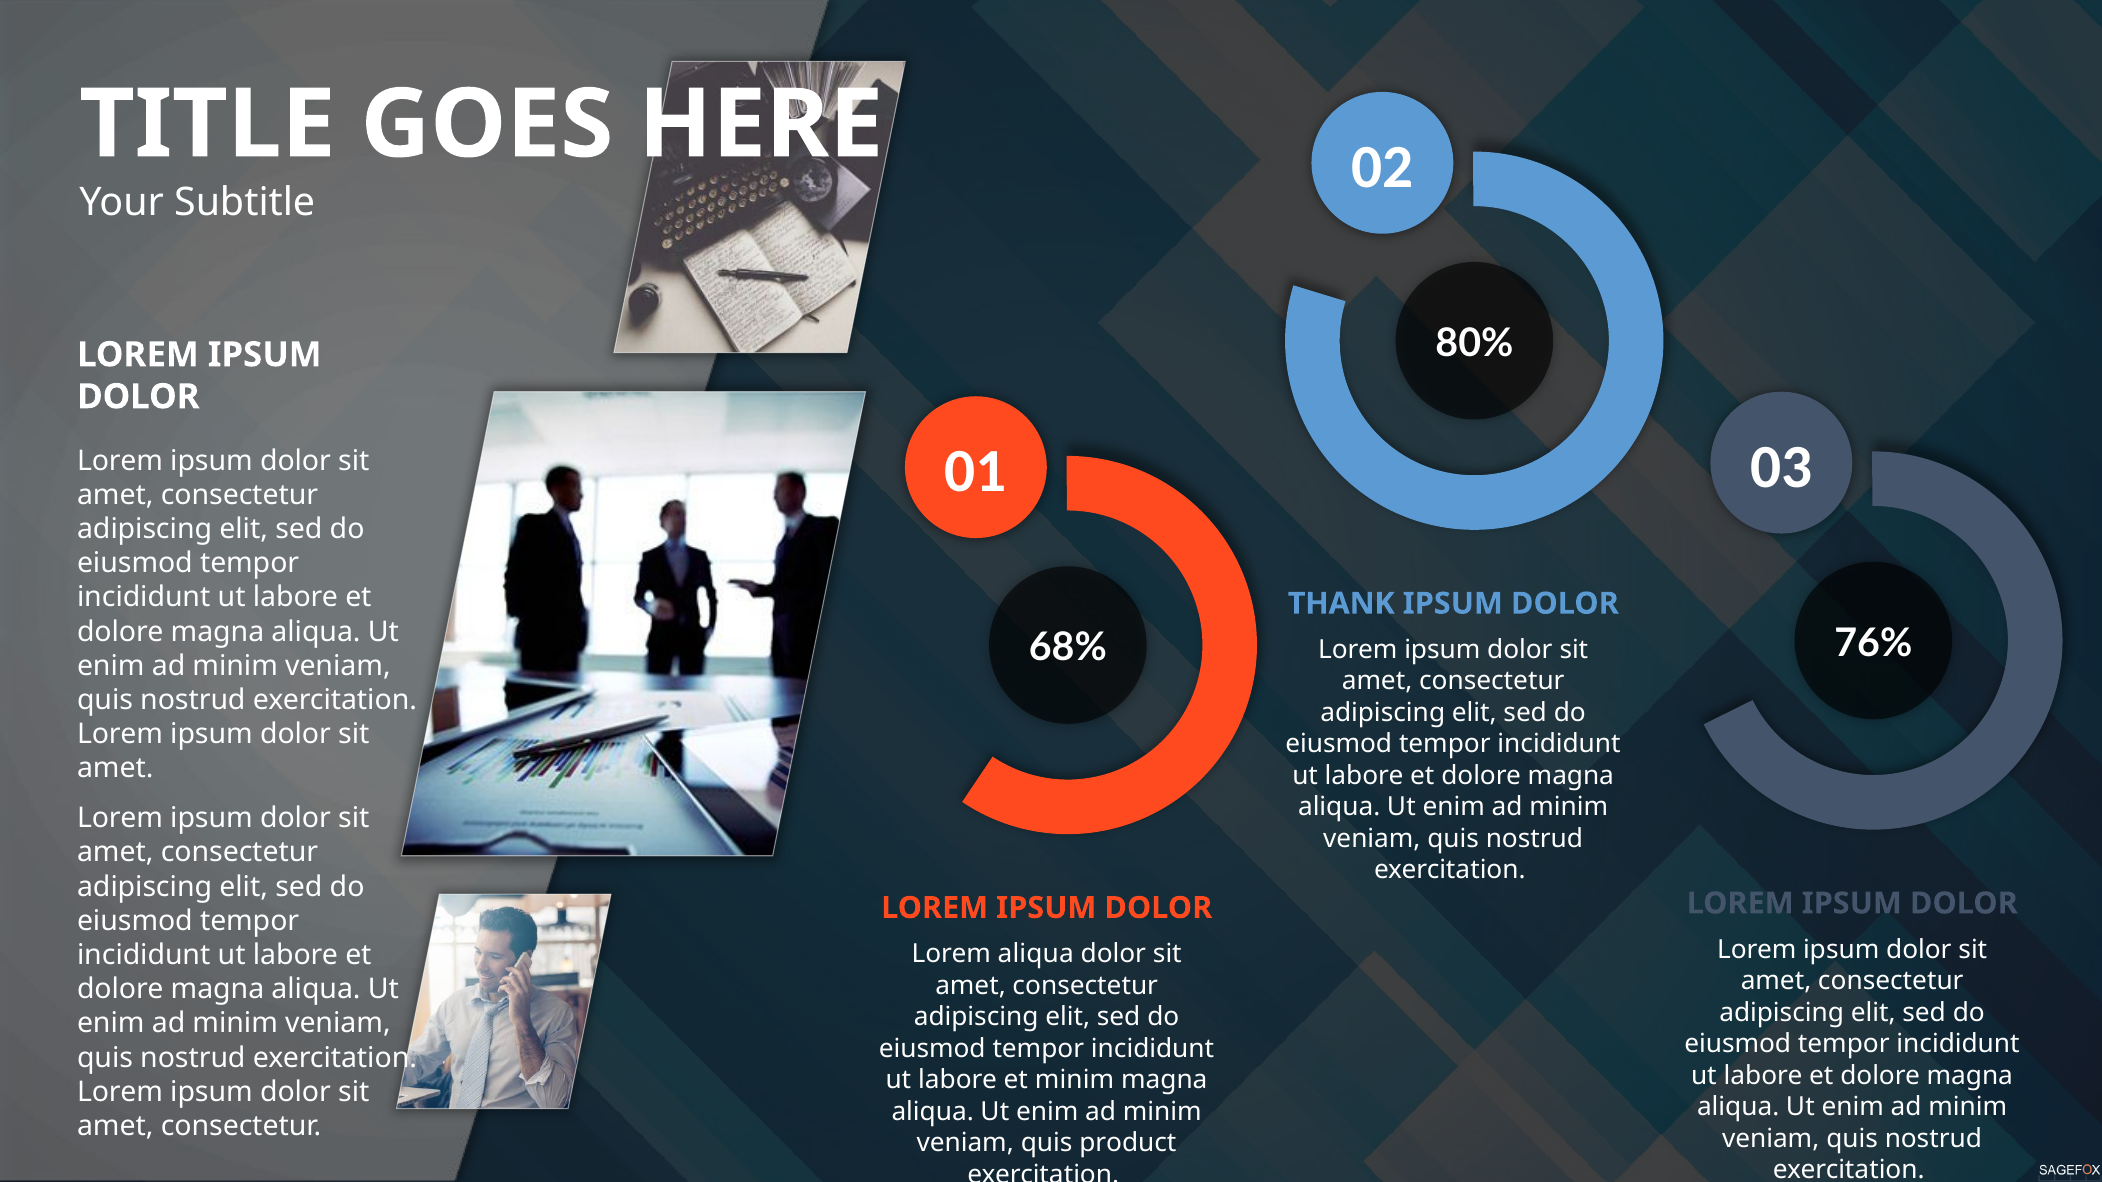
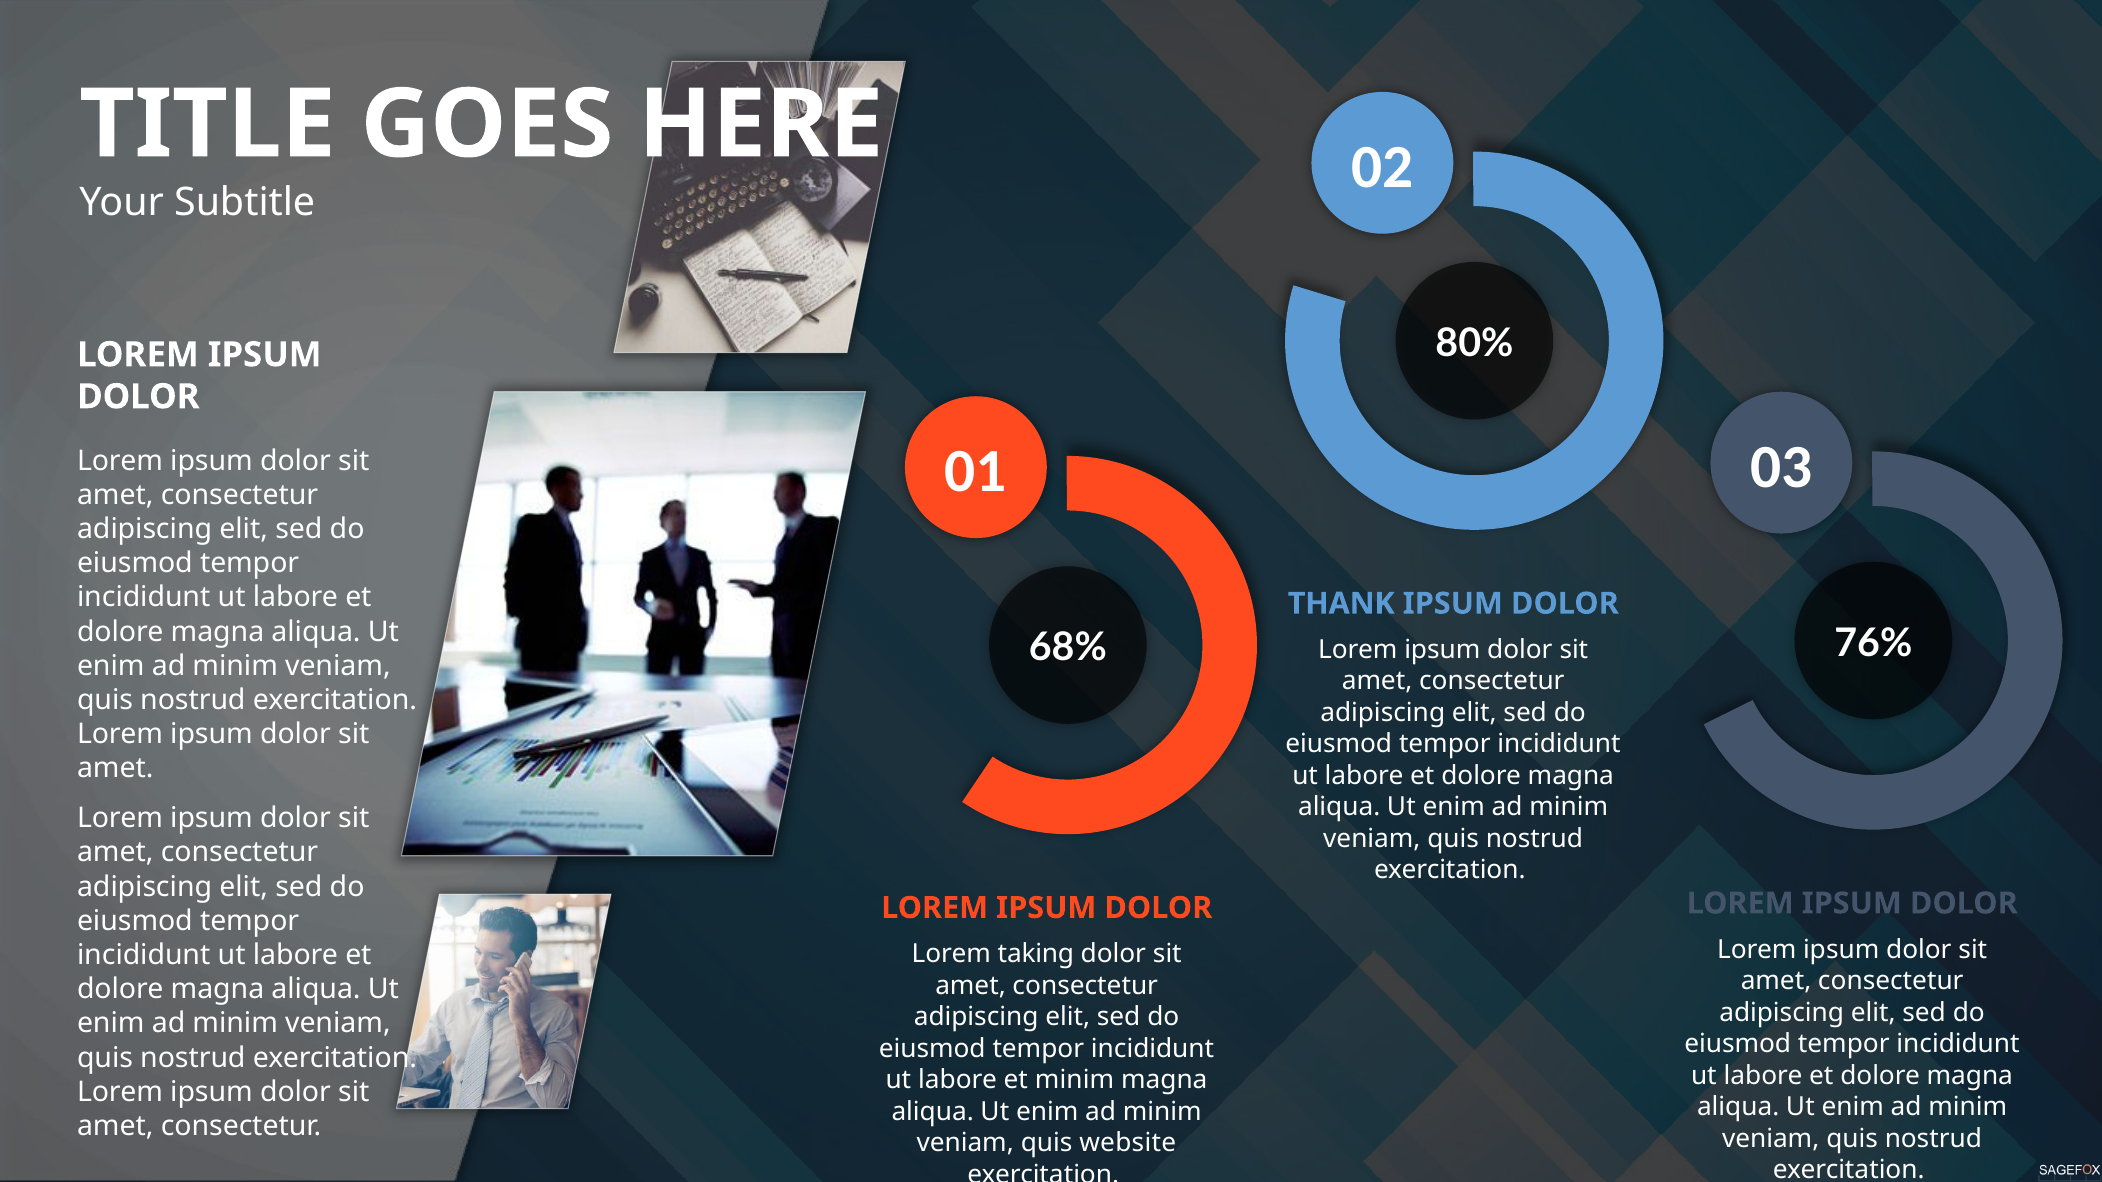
Lorem aliqua: aliqua -> taking
product: product -> website
